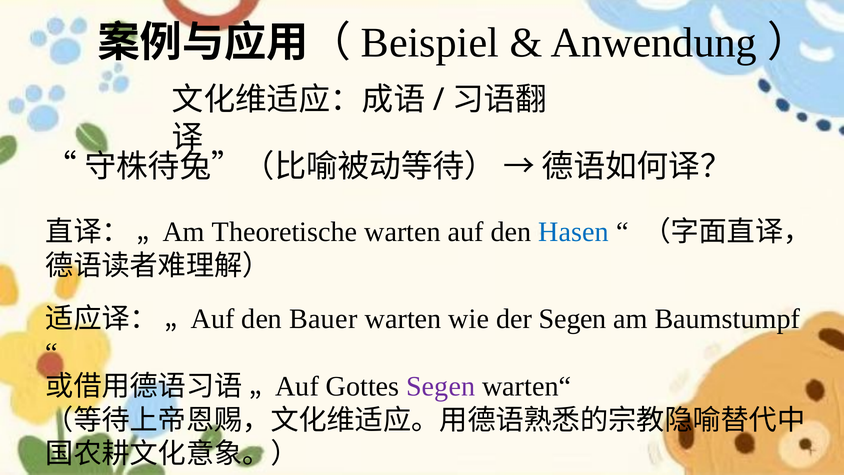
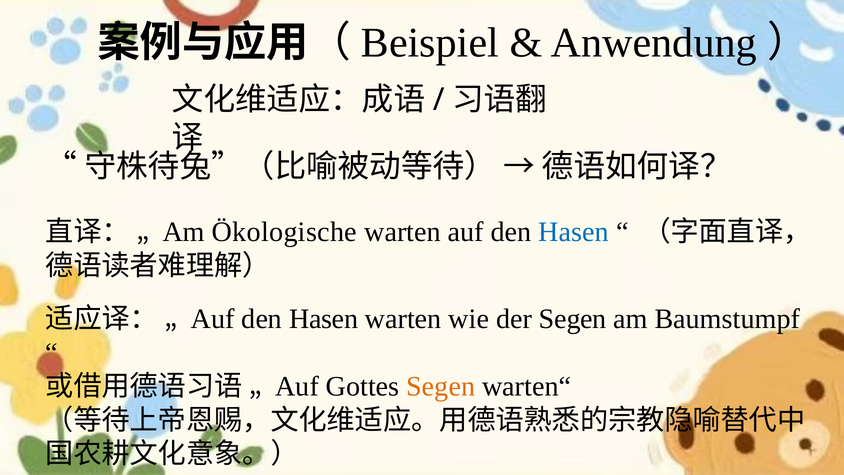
Theoretische: Theoretische -> Ökologische
Bauer at (323, 319): Bauer -> Hasen
Segen at (441, 386) colour: purple -> orange
